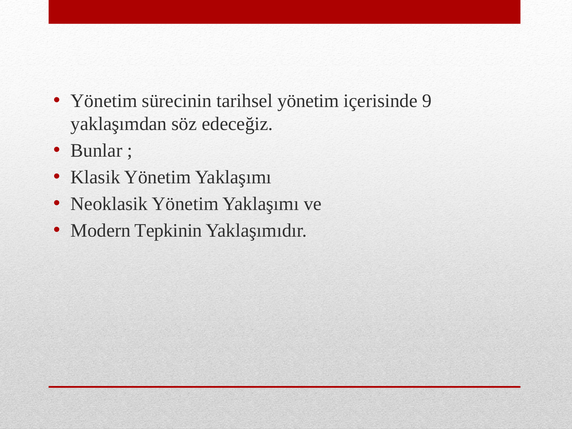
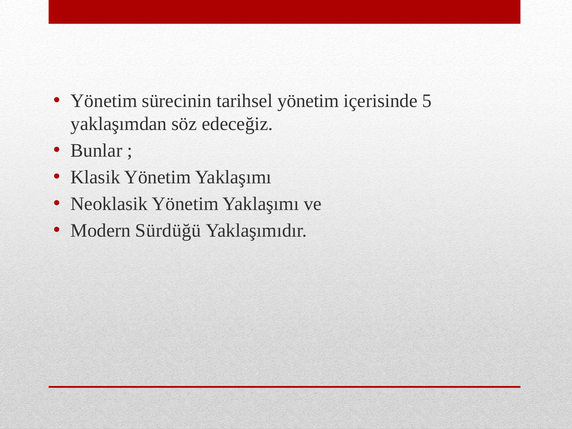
9: 9 -> 5
Tepkinin: Tepkinin -> Sürdüğü
